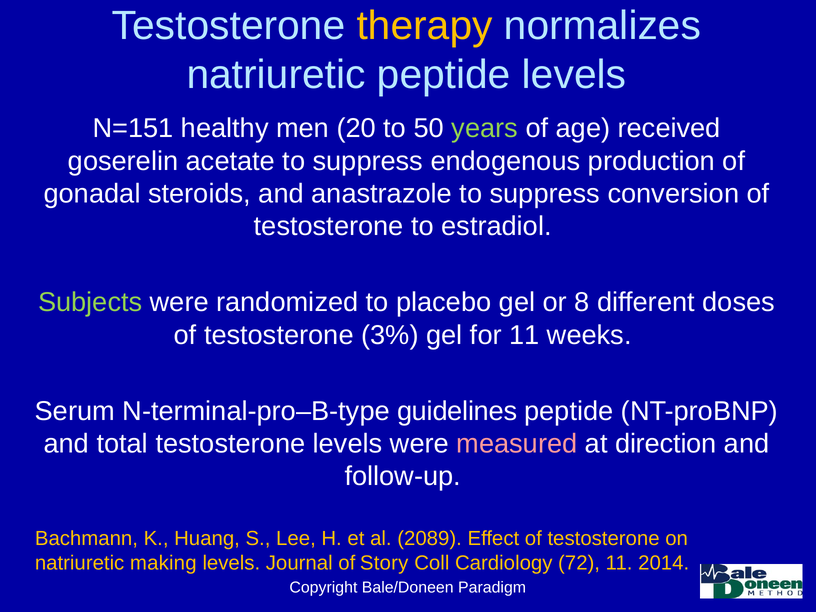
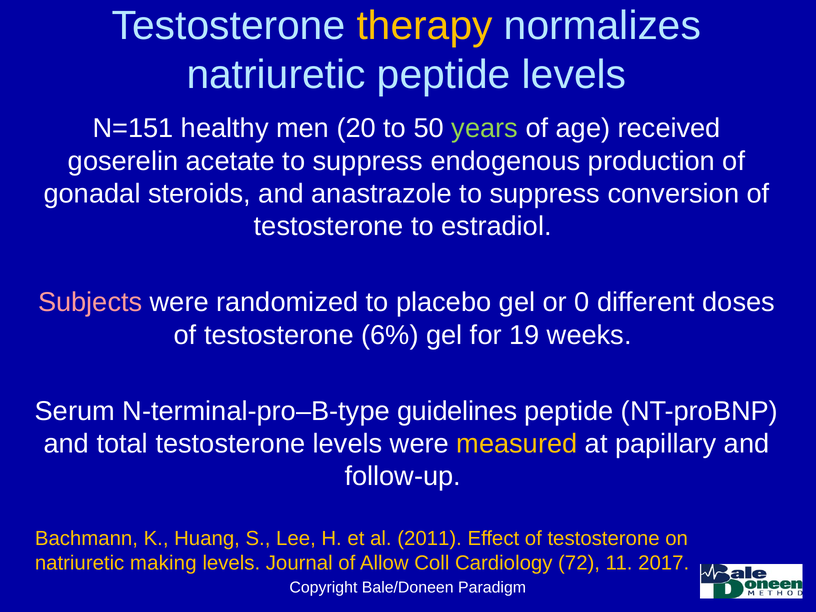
Subjects colour: light green -> pink
8: 8 -> 0
3%: 3% -> 6%
for 11: 11 -> 19
measured colour: pink -> yellow
direction: direction -> papillary
2089: 2089 -> 2011
Story: Story -> Allow
2014: 2014 -> 2017
